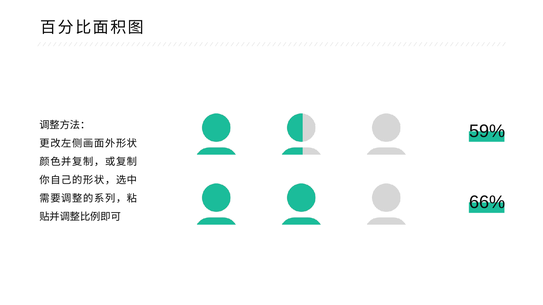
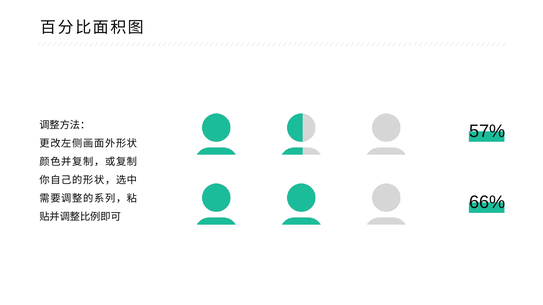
59%: 59% -> 57%
